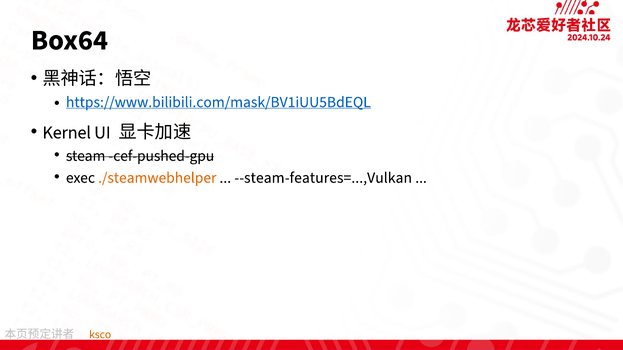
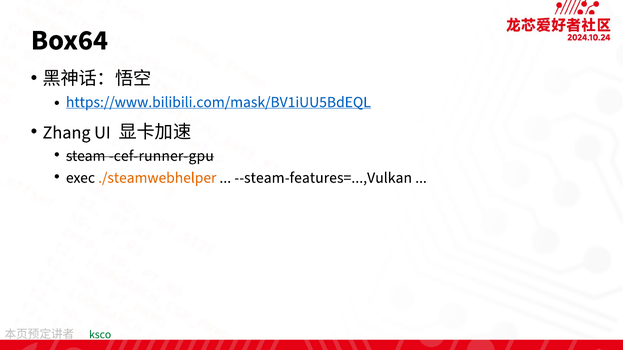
Kernel: Kernel -> Zhang
cef-pushed-gpu: cef-pushed-gpu -> cef-runner-gpu
ksco colour: orange -> green
